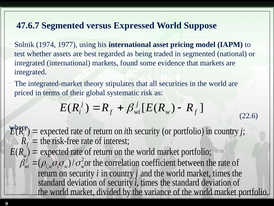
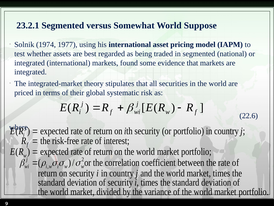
47.6.7: 47.6.7 -> 23.2.1
Expressed: Expressed -> Somewhat
